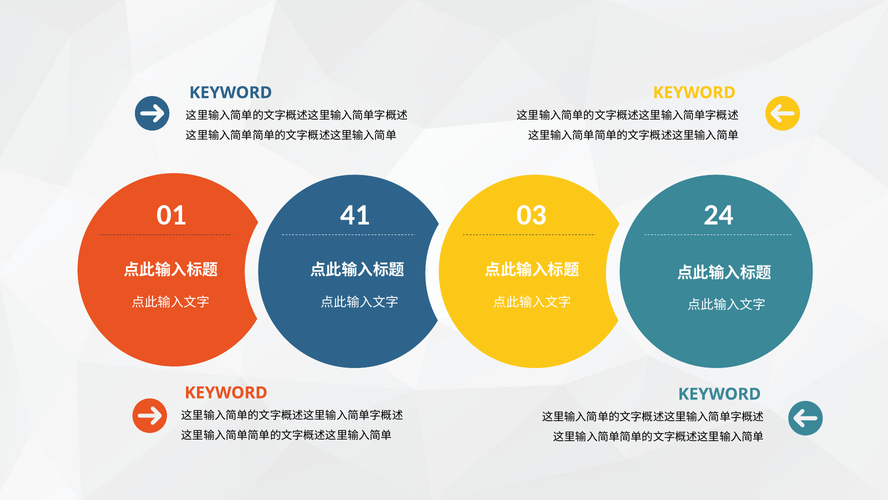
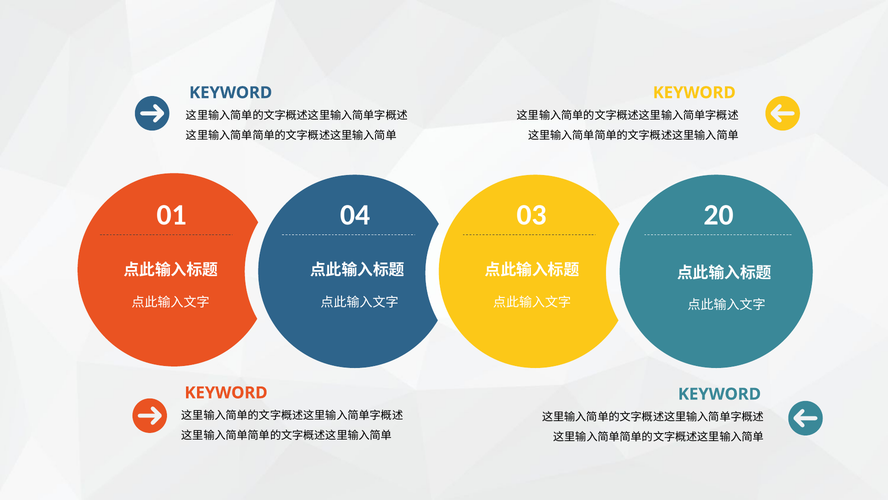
41: 41 -> 04
24: 24 -> 20
